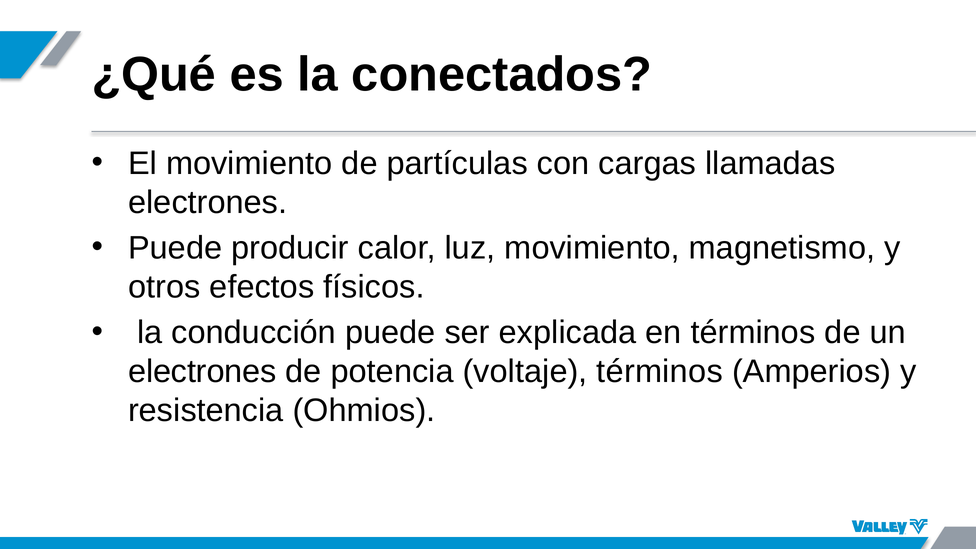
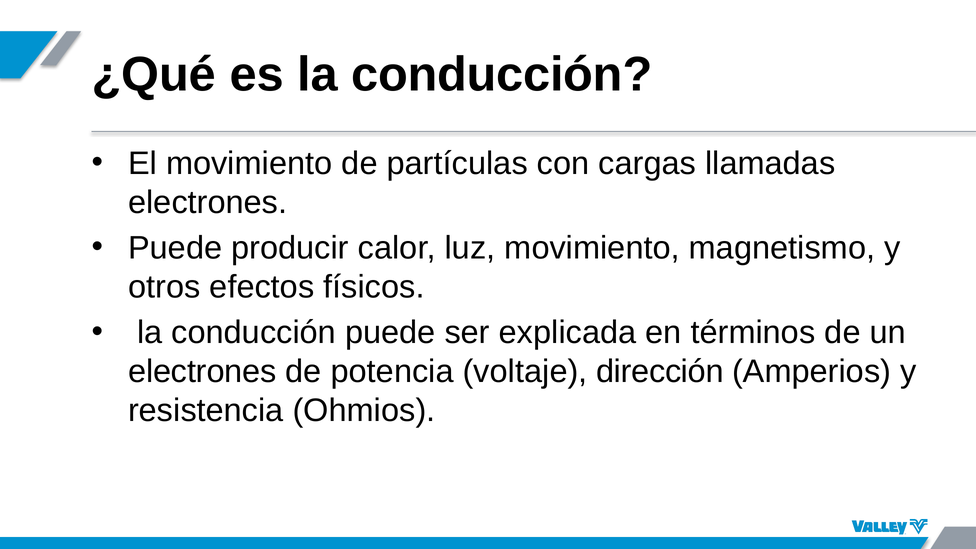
es la conectados: conectados -> conducción
voltaje términos: términos -> dirección
